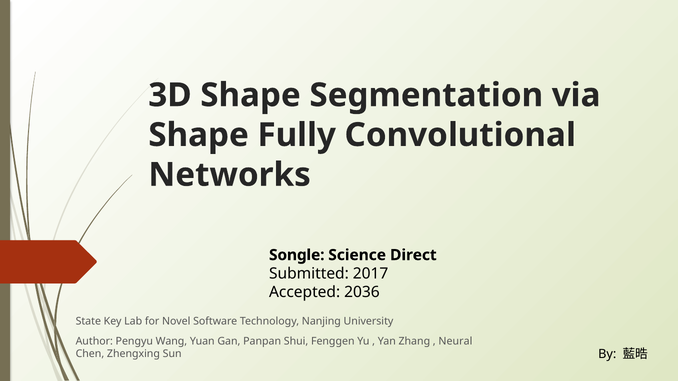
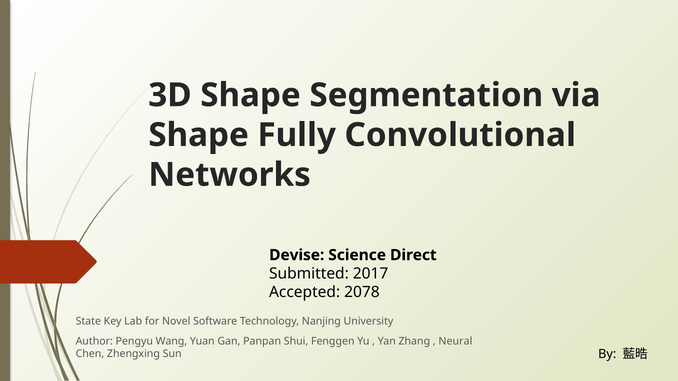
Songle: Songle -> Devise
2036: 2036 -> 2078
